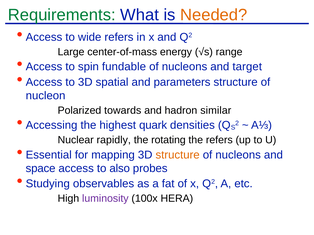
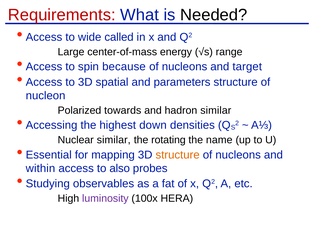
Requirements colour: green -> red
Needed colour: orange -> black
wide refers: refers -> called
fundable: fundable -> because
quark: quark -> down
rapidly at (114, 140): rapidly -> similar
the refers: refers -> name
space: space -> within
